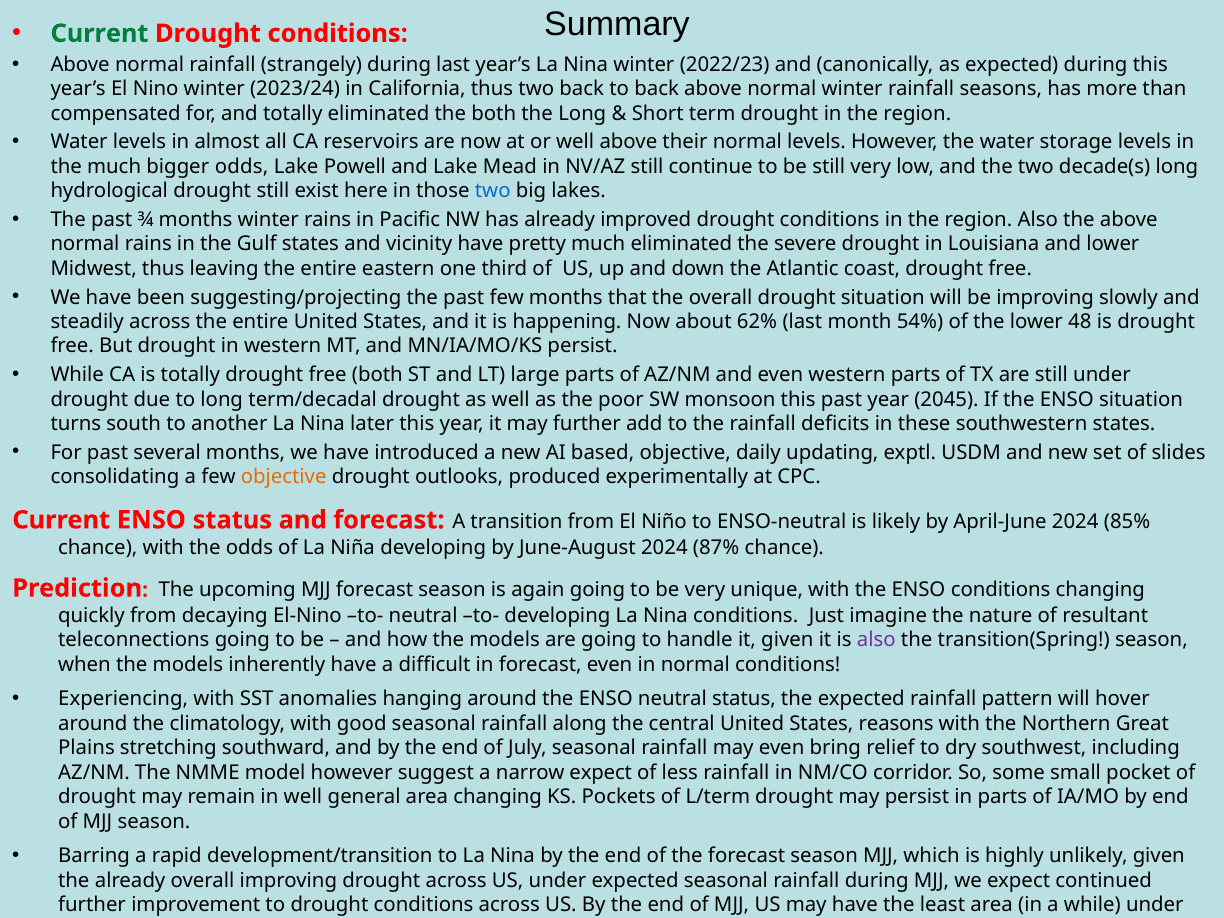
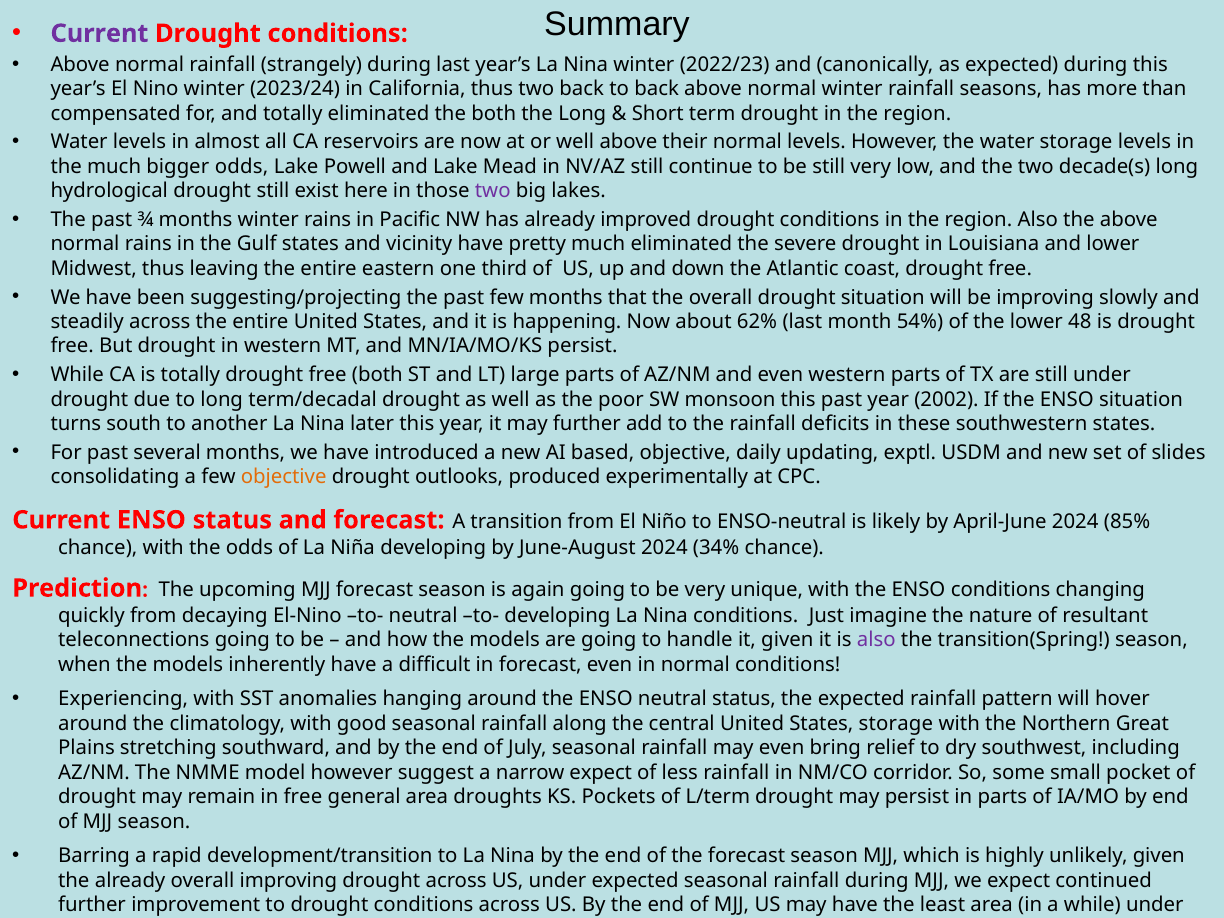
Current at (99, 33) colour: green -> purple
two at (493, 191) colour: blue -> purple
2045: 2045 -> 2002
87%: 87% -> 34%
States reasons: reasons -> storage
in well: well -> free
area changing: changing -> droughts
